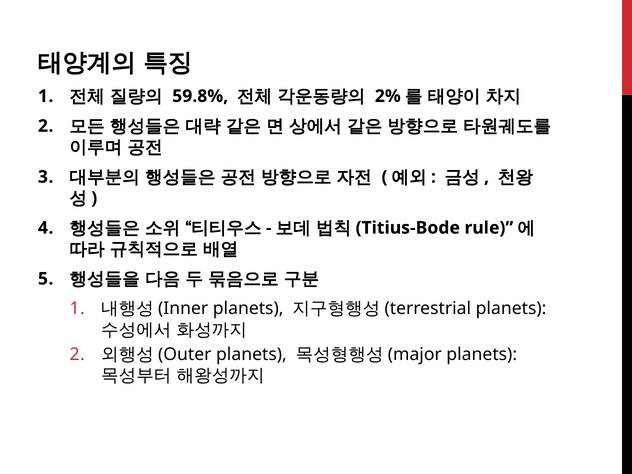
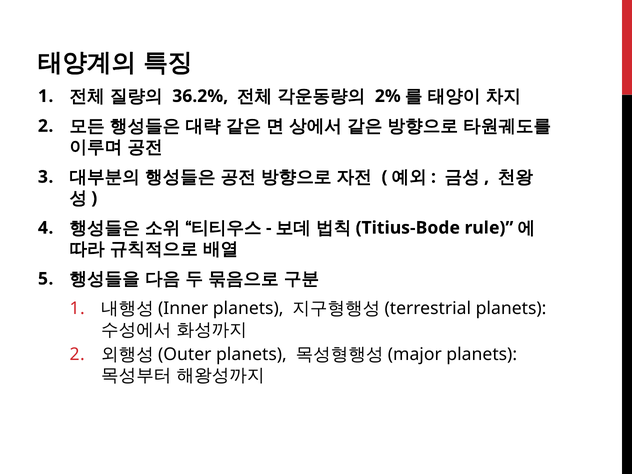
59.8%: 59.8% -> 36.2%
